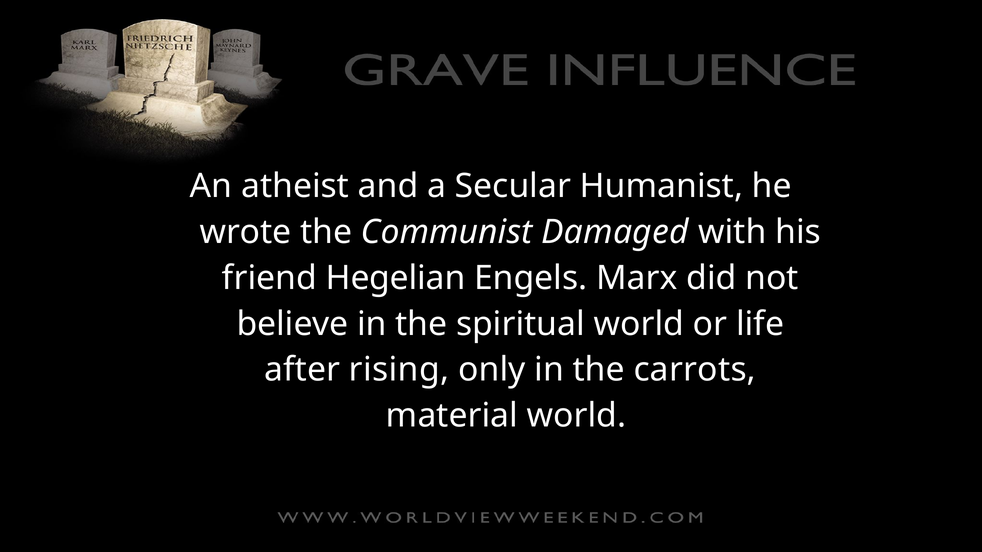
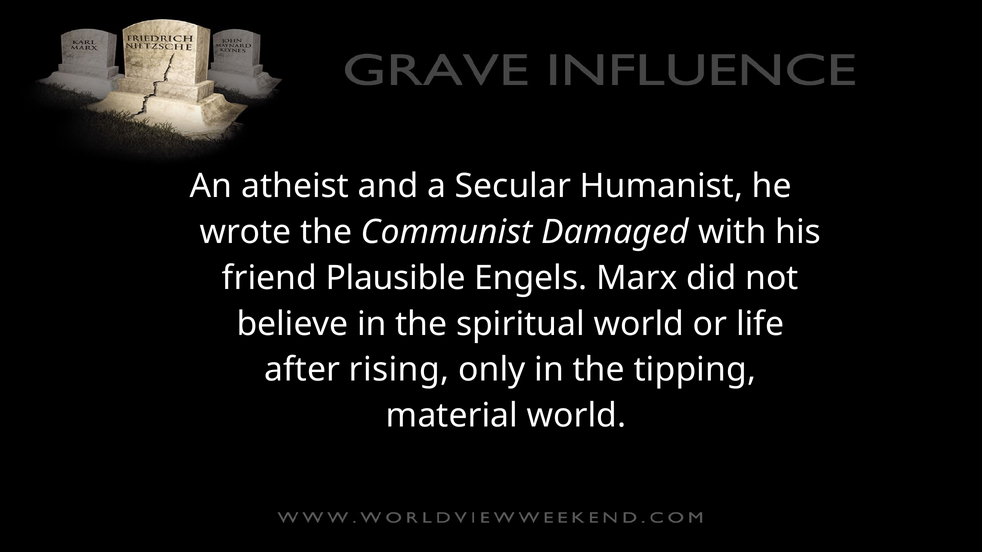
Hegelian: Hegelian -> Plausible
carrots: carrots -> tipping
